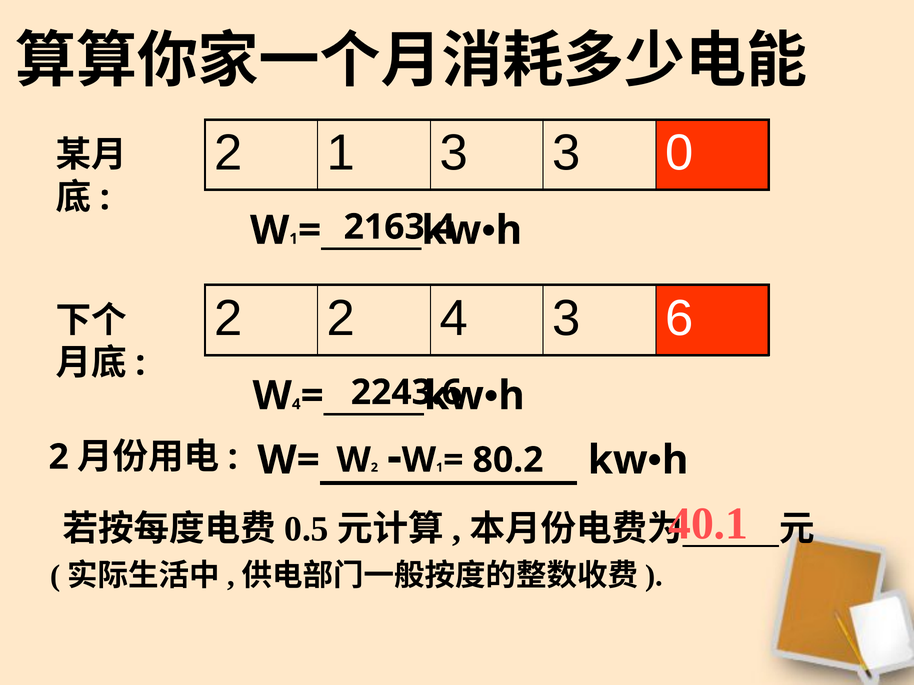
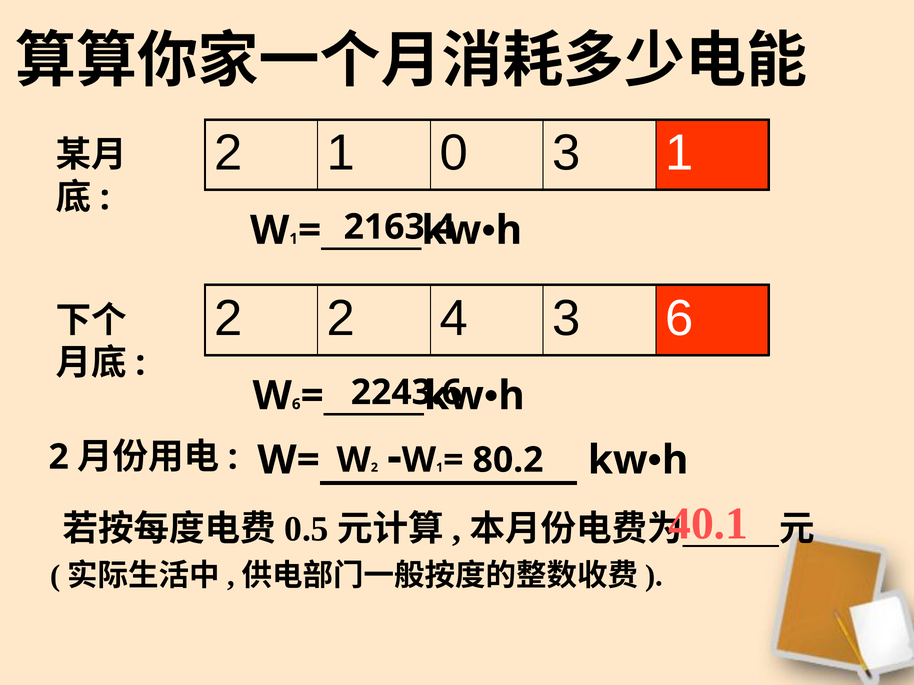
1 3: 3 -> 0
3 0: 0 -> 1
4 at (296, 404): 4 -> 6
